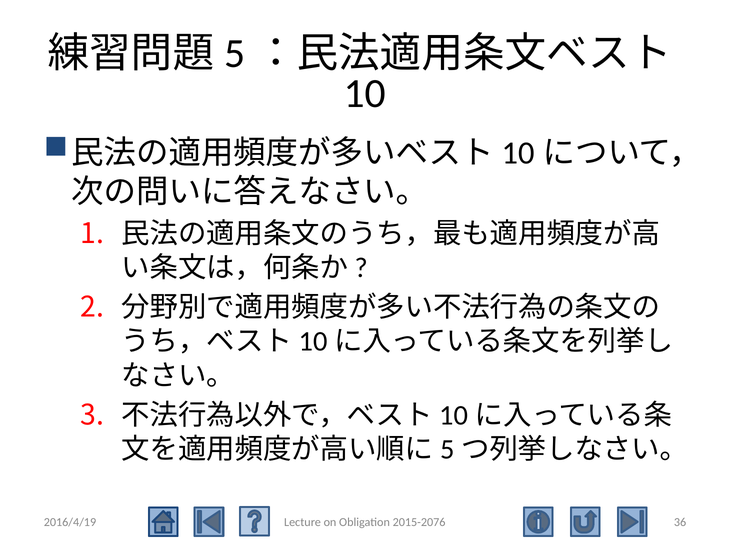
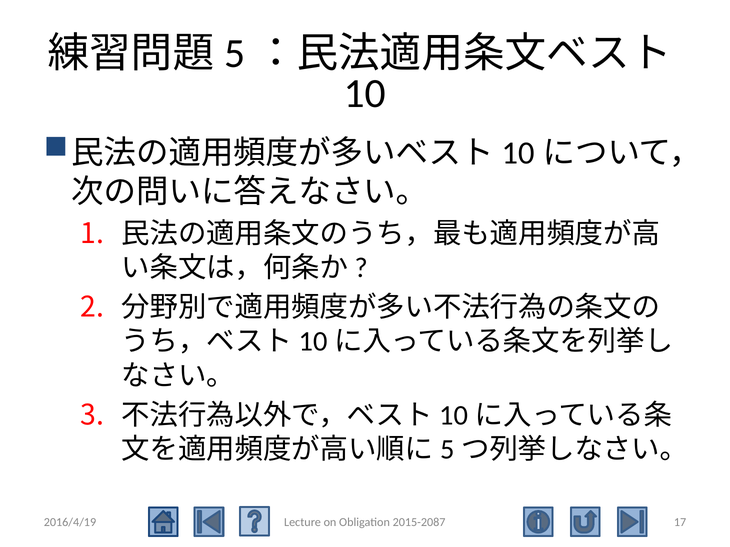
2015-2076: 2015-2076 -> 2015-2087
36: 36 -> 17
